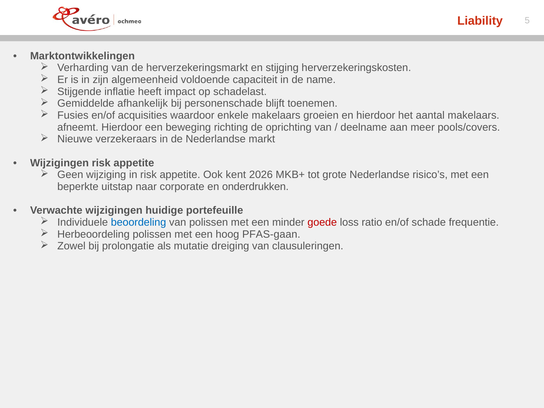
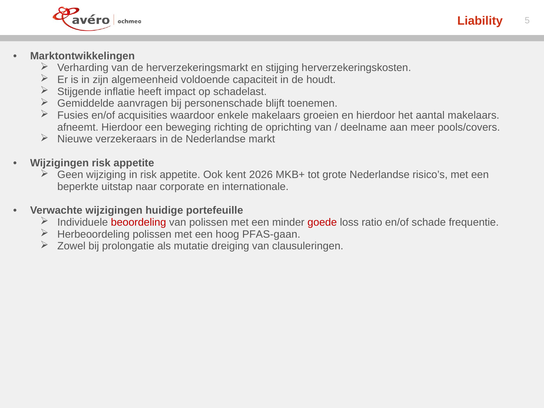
name: name -> houdt
afhankelijk: afhankelijk -> aanvragen
onderdrukken: onderdrukken -> internationale
beoordeling colour: blue -> red
